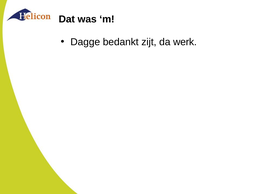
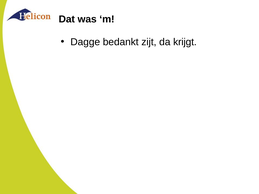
werk: werk -> krijgt
